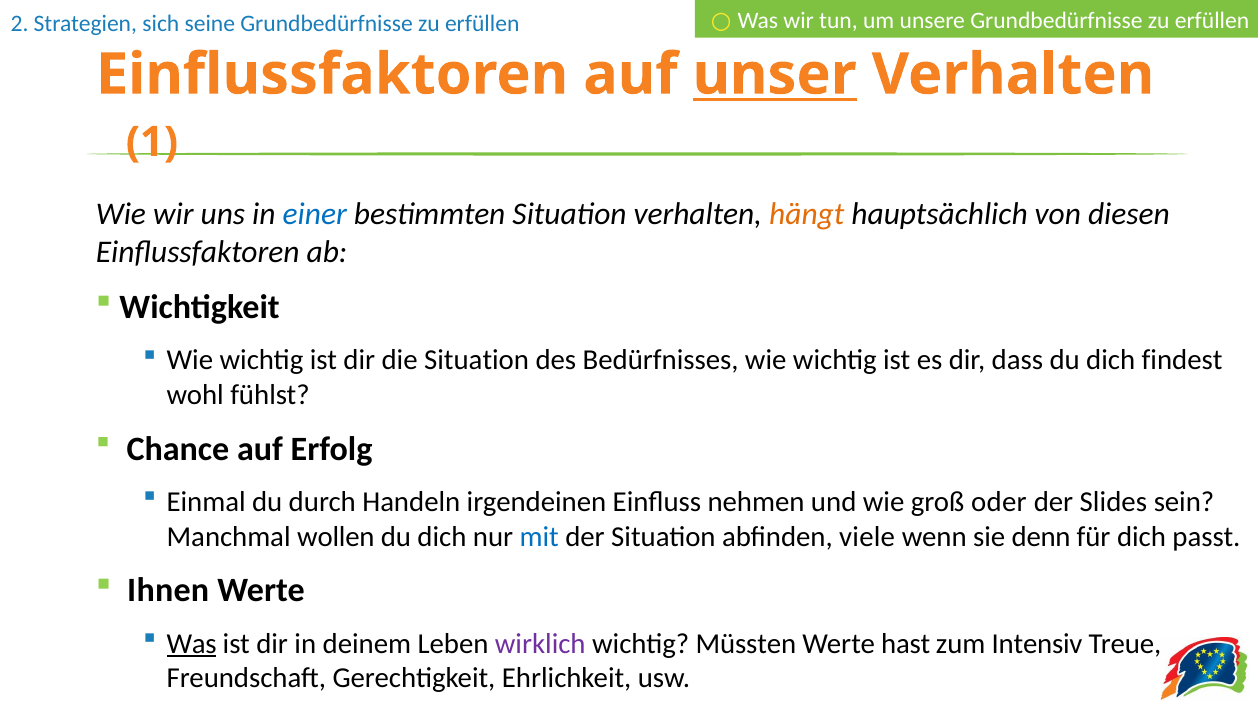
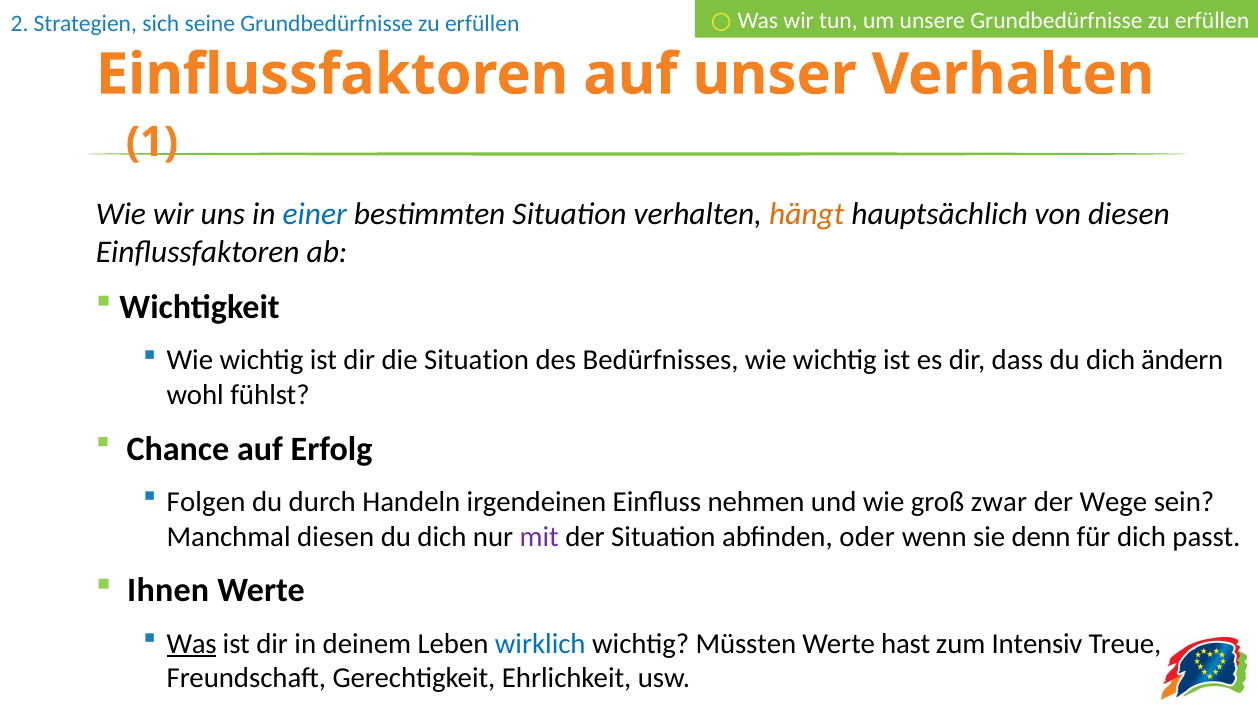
unser underline: present -> none
findest: findest -> ändern
Einmal: Einmal -> Folgen
oder: oder -> zwar
Slides: Slides -> Wege
Manchmal wollen: wollen -> diesen
mit colour: blue -> purple
viele: viele -> oder
wirklich colour: purple -> blue
